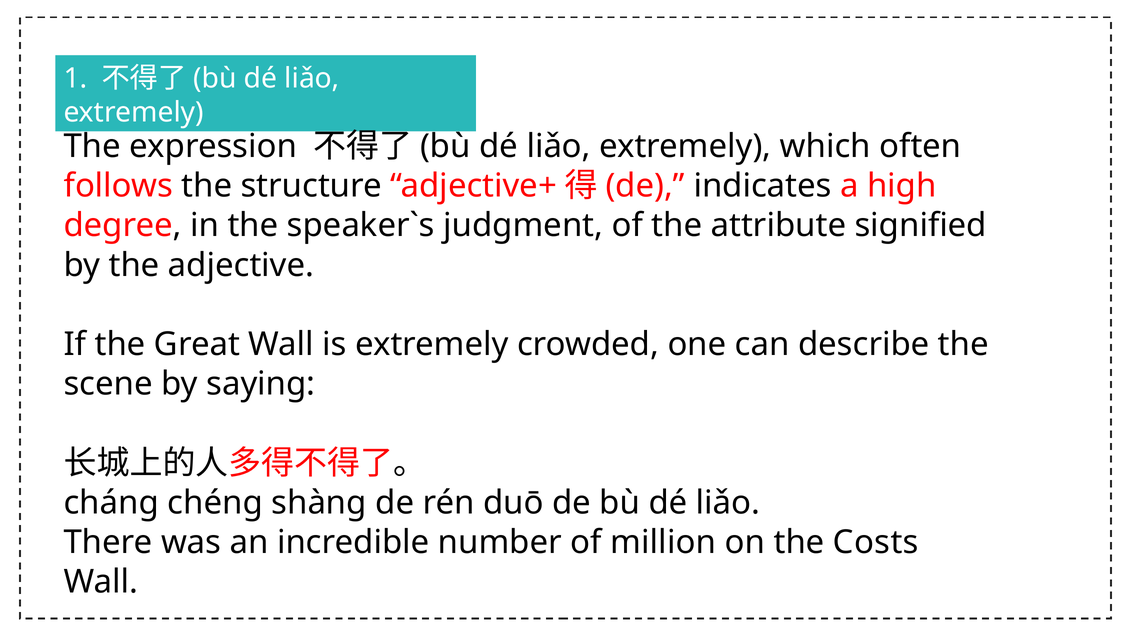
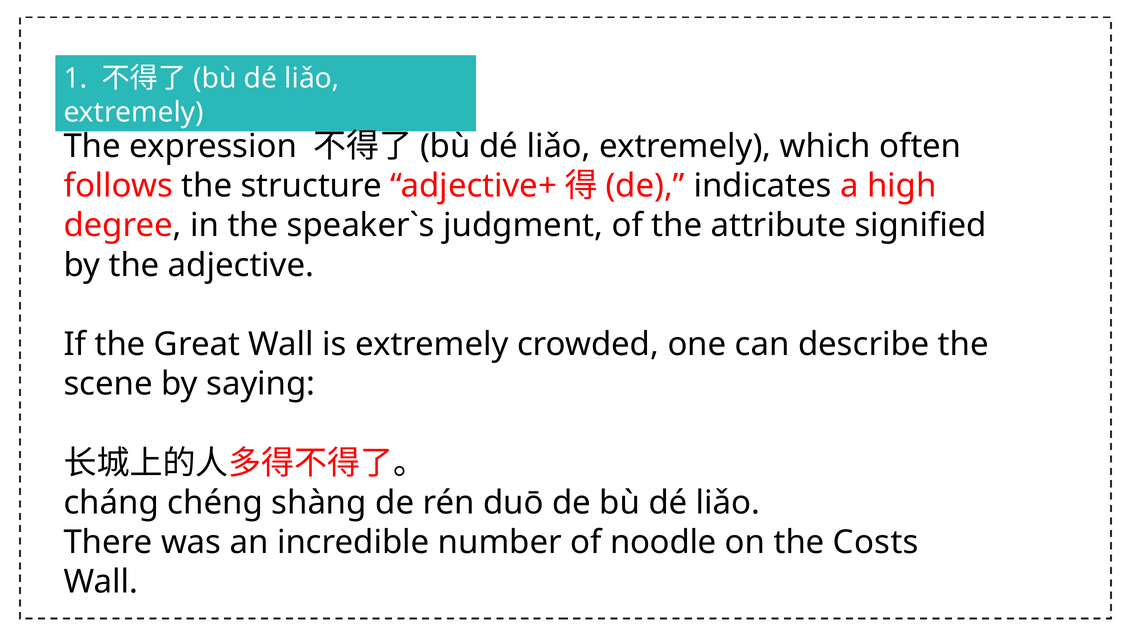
million: million -> noodle
